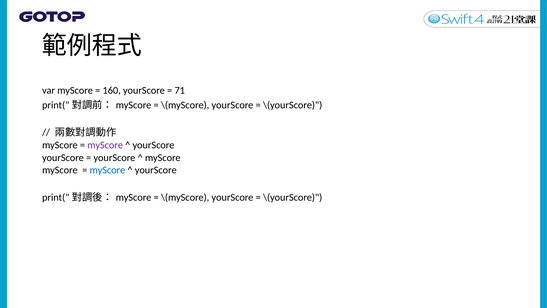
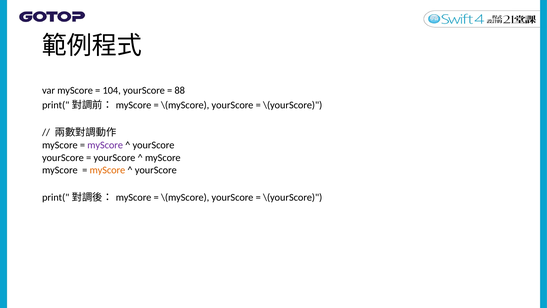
160: 160 -> 104
71: 71 -> 88
myScore at (107, 170) colour: blue -> orange
